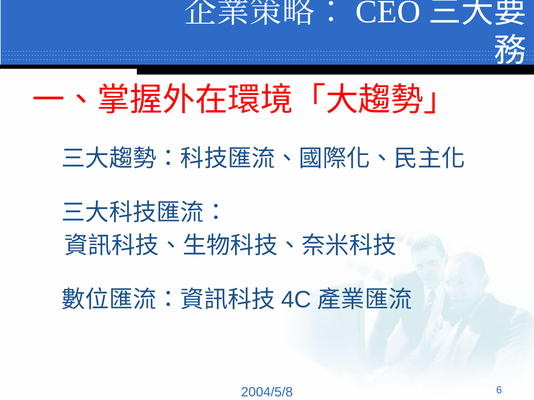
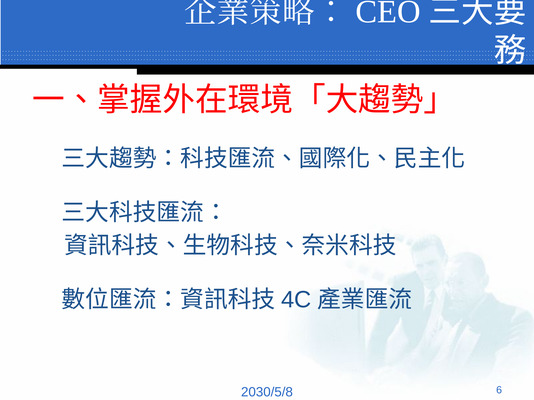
2004/5/8: 2004/5/8 -> 2030/5/8
